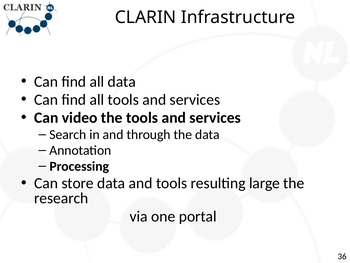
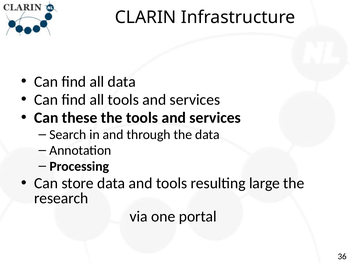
video: video -> these
